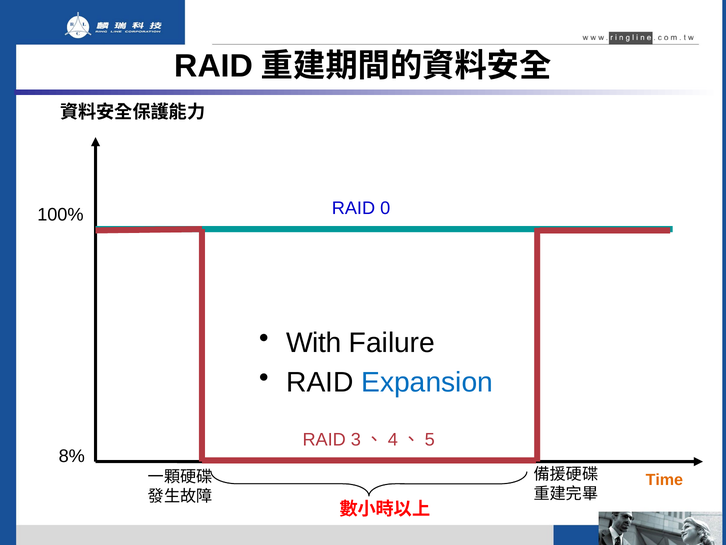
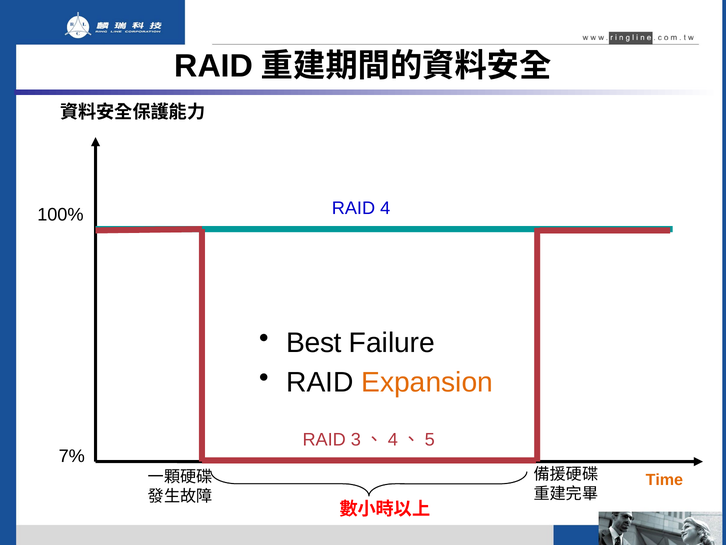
0: 0 -> 4
With: With -> Best
Expansion colour: blue -> orange
8%: 8% -> 7%
